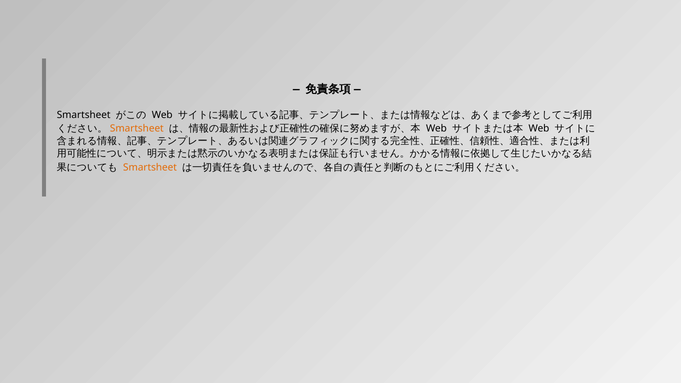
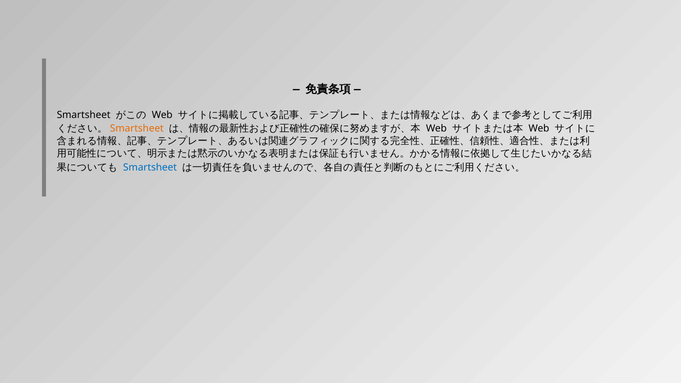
Smartsheet at (150, 167) colour: orange -> blue
